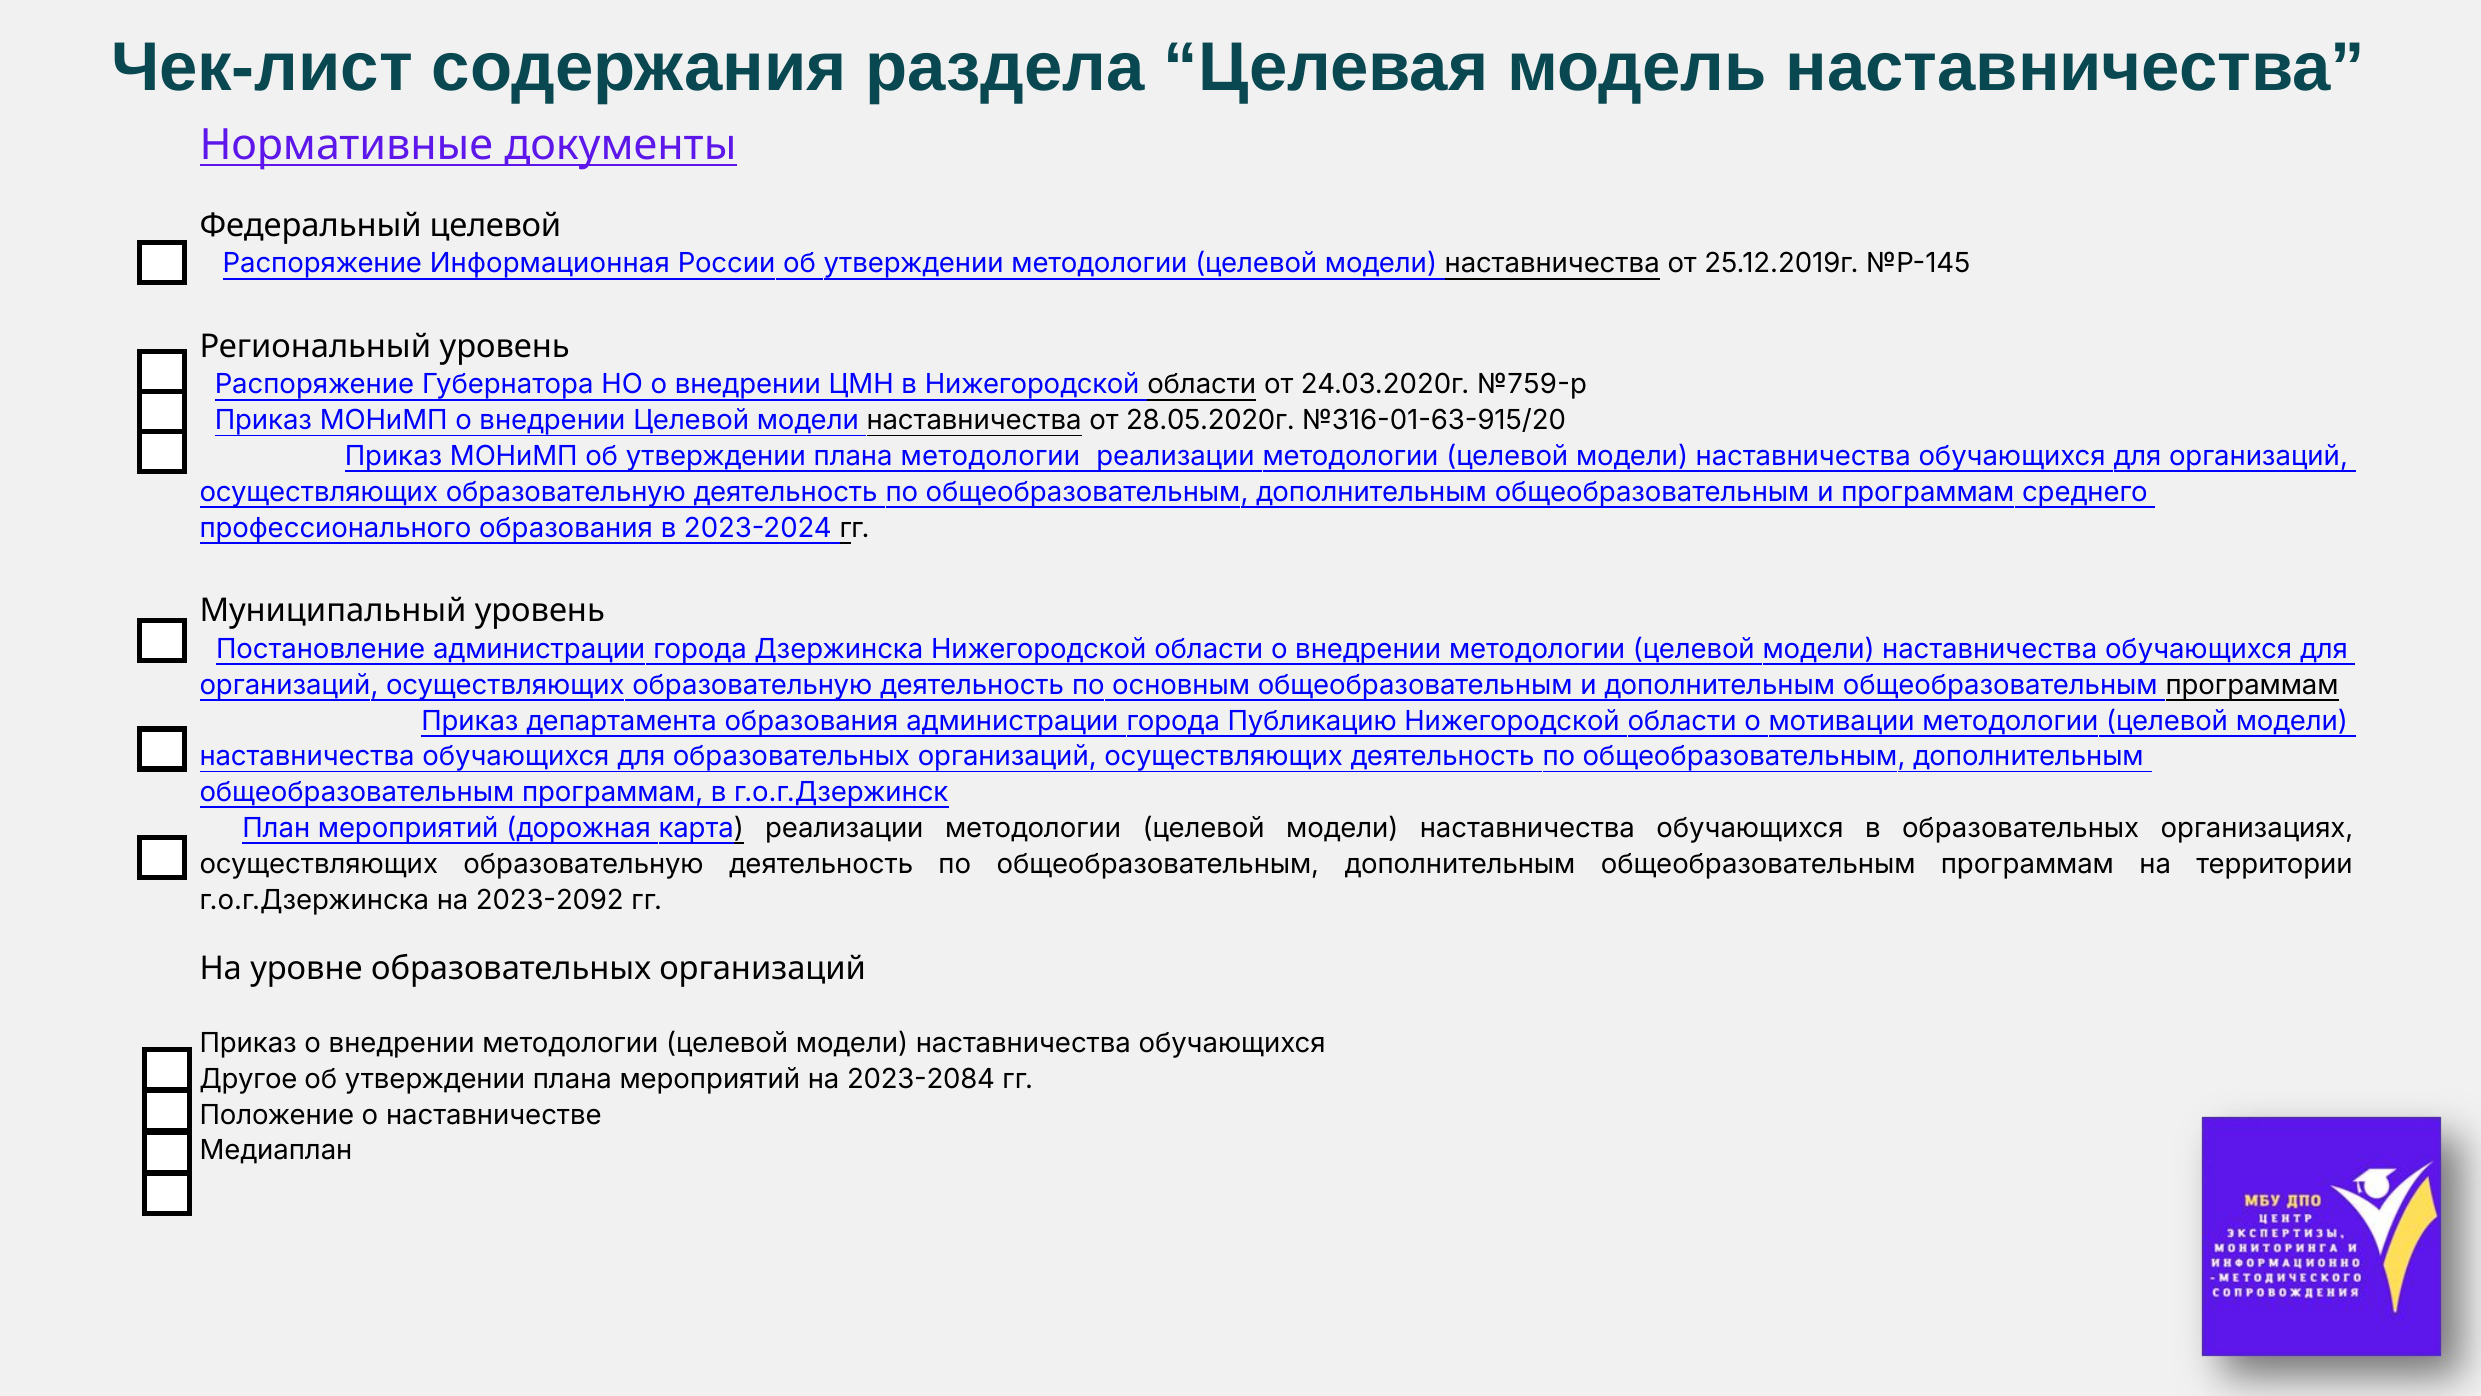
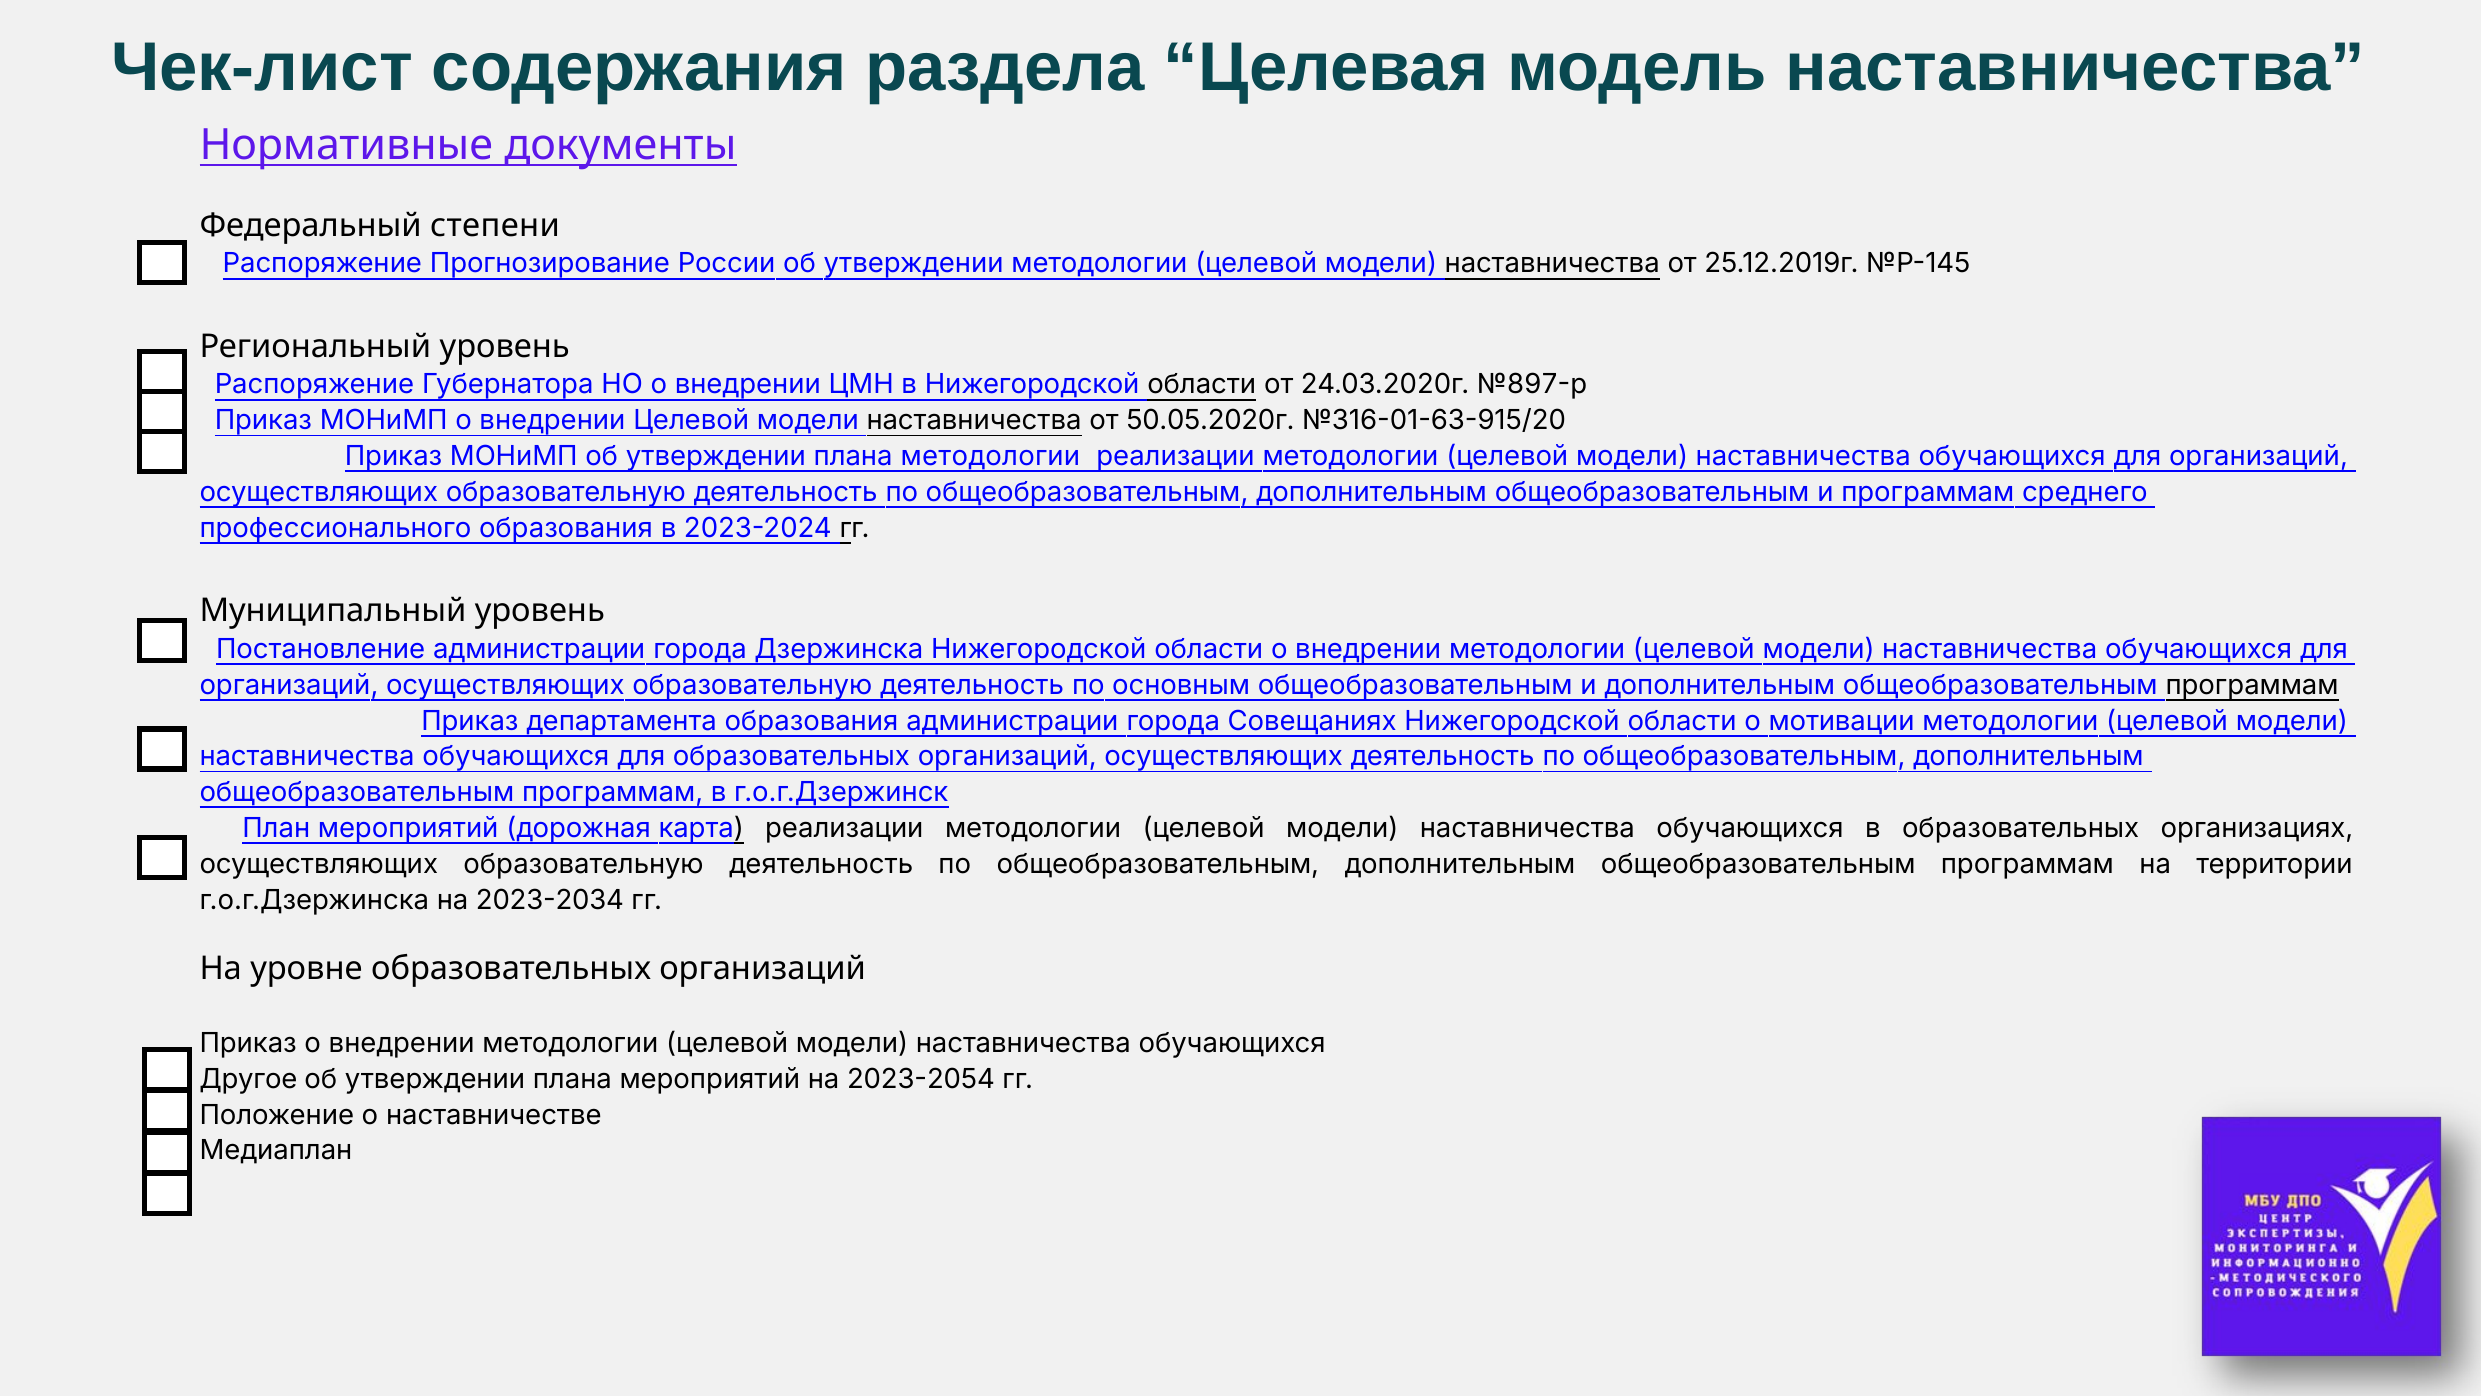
Федеральный целевой: целевой -> степени
Информационная: Информационная -> Прогнозирование
№759-р: №759-р -> №897-р
28.05.2020г: 28.05.2020г -> 50.05.2020г
Публикацию: Публикацию -> Совещаниях
2023-2092: 2023-2092 -> 2023-2034
2023-2084: 2023-2084 -> 2023-2054
